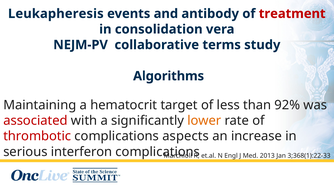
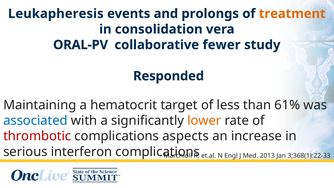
antibody: antibody -> prolongs
treatment colour: red -> orange
NEJM-PV: NEJM-PV -> ORAL-PV
terms: terms -> fewer
Algorithms: Algorithms -> Responded
92%: 92% -> 61%
associated colour: red -> blue
